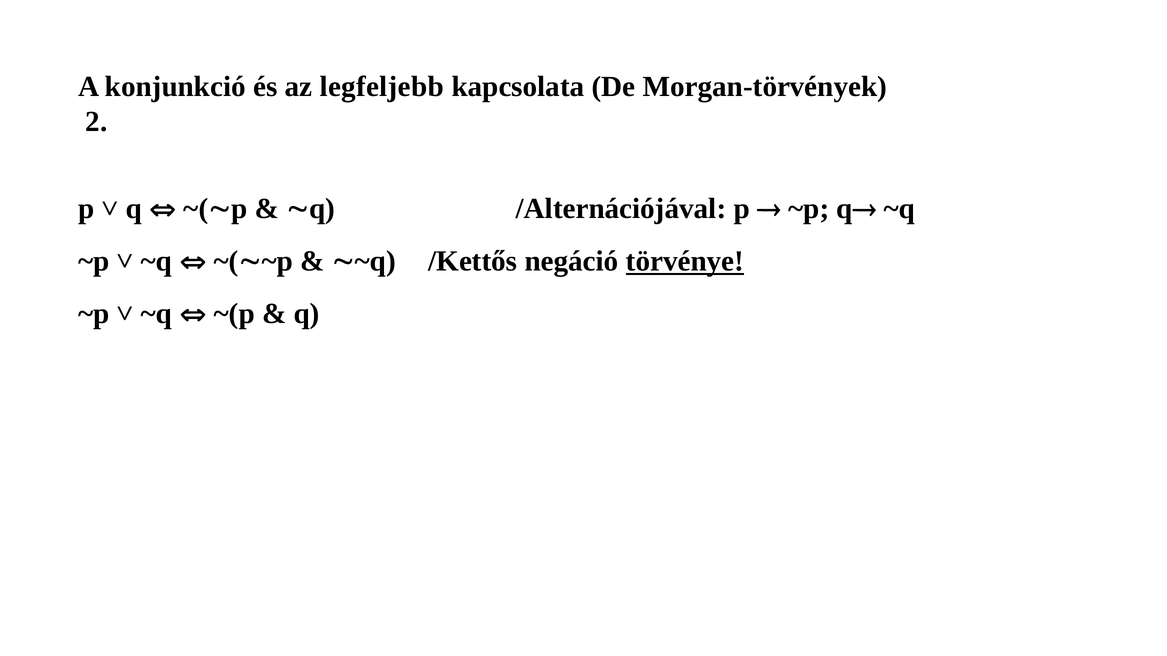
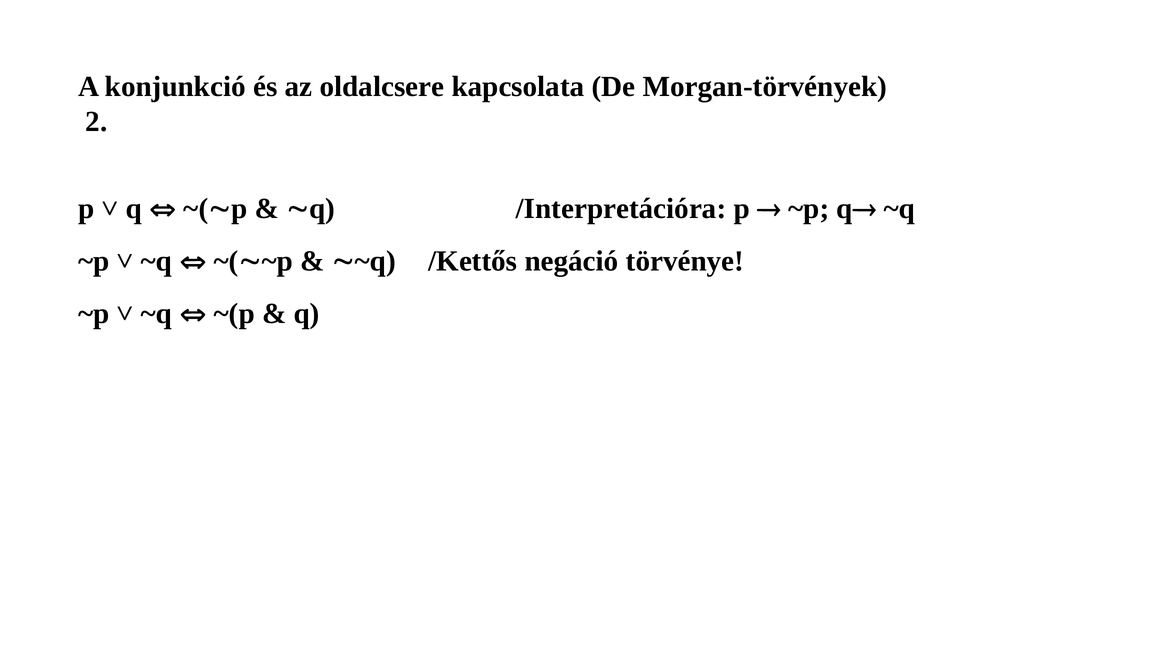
legfeljebb: legfeljebb -> oldalcsere
/Alternációjával: /Alternációjával -> /Interpretációra
törvénye underline: present -> none
